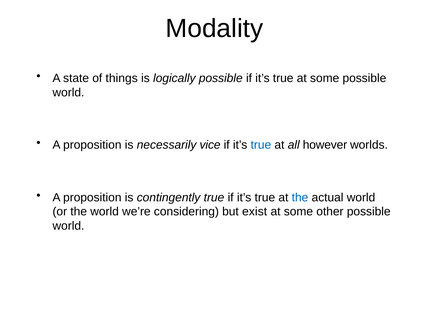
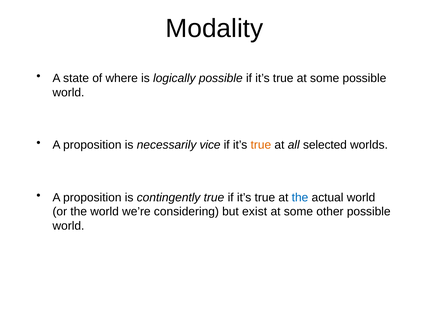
things: things -> where
true at (261, 145) colour: blue -> orange
however: however -> selected
